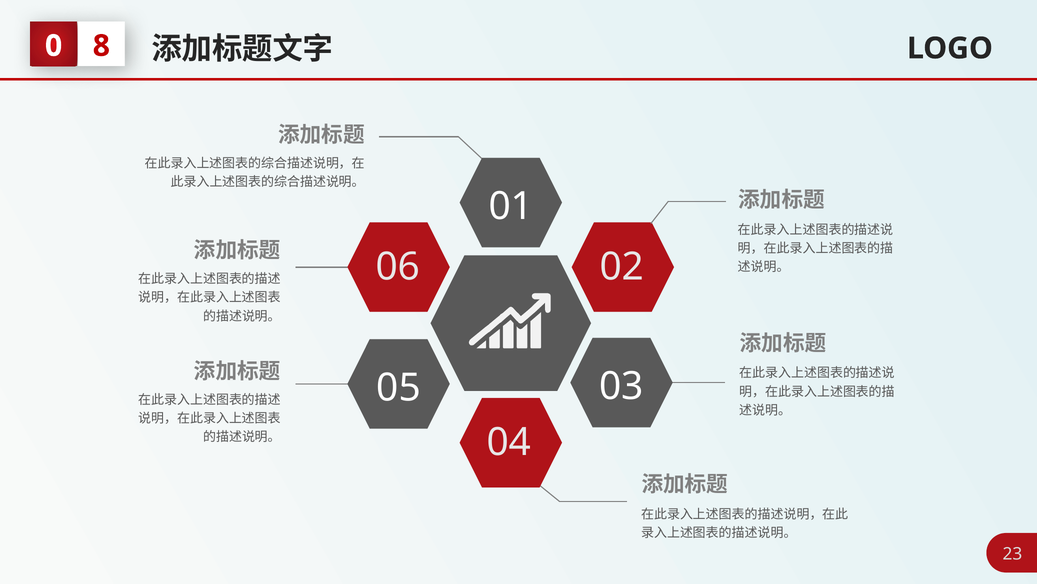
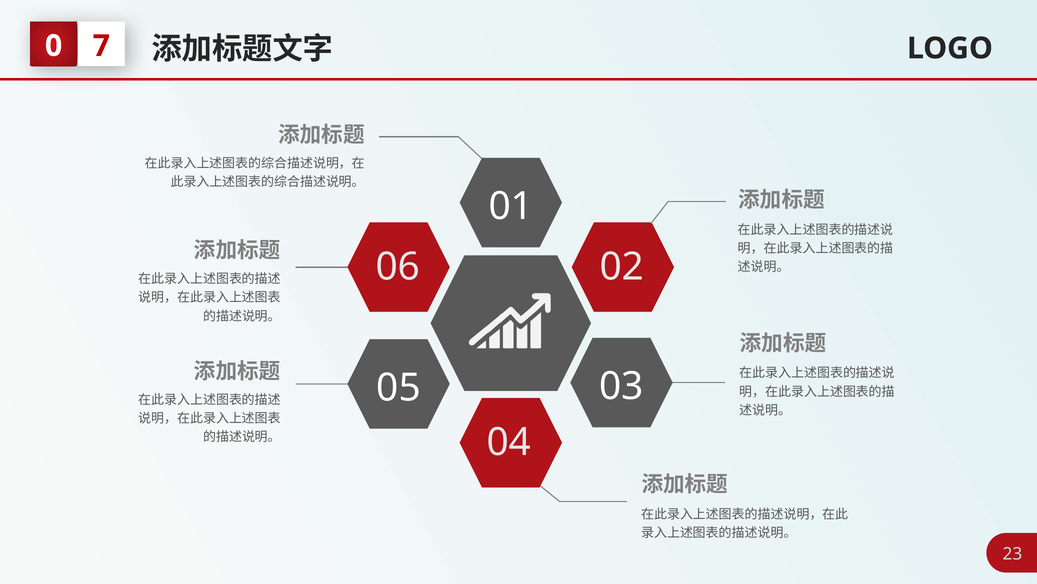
8: 8 -> 7
